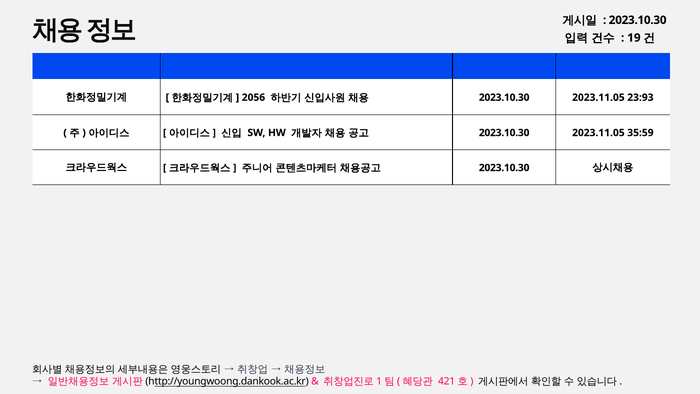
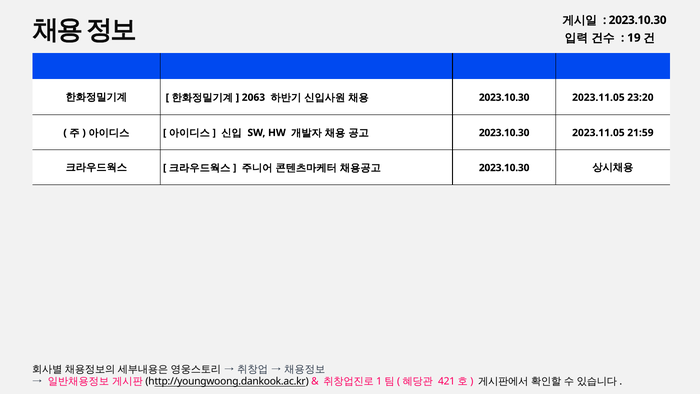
2056: 2056 -> 2063
23:93: 23:93 -> 23:20
35:59: 35:59 -> 21:59
